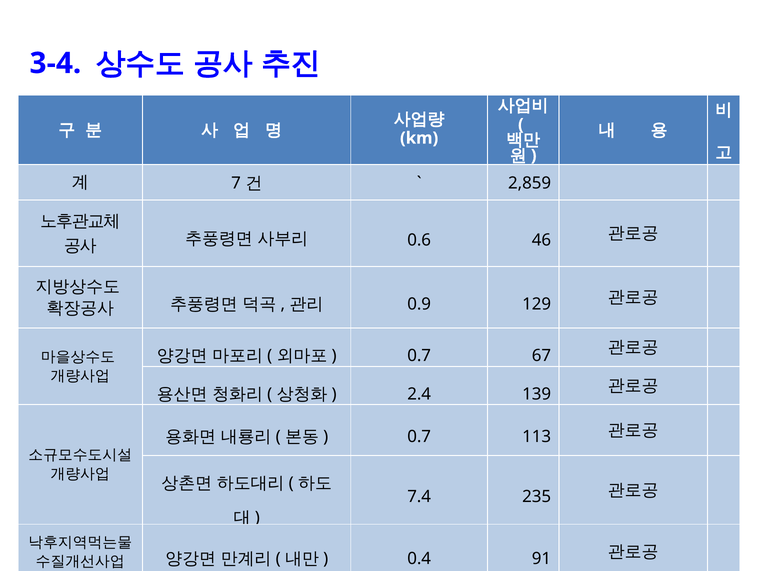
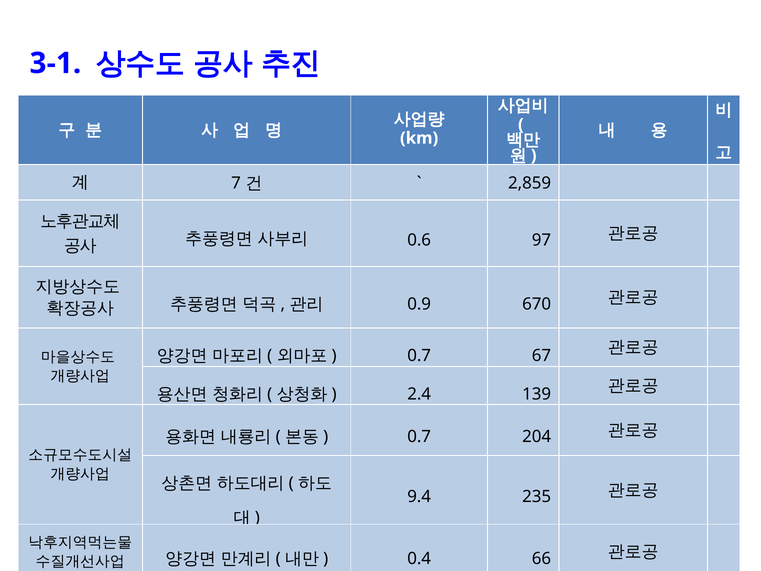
3-4: 3-4 -> 3-1
46: 46 -> 97
129: 129 -> 670
113: 113 -> 204
7.4: 7.4 -> 9.4
91: 91 -> 66
